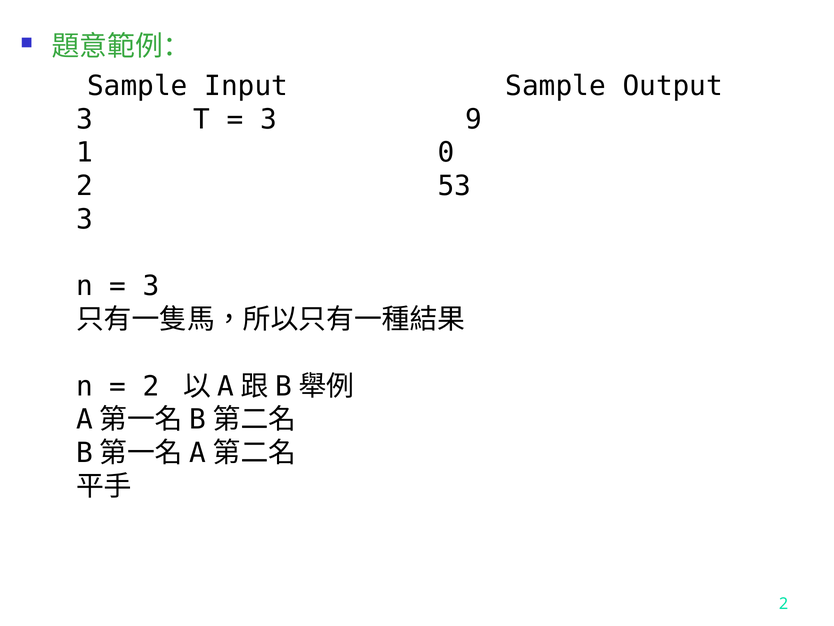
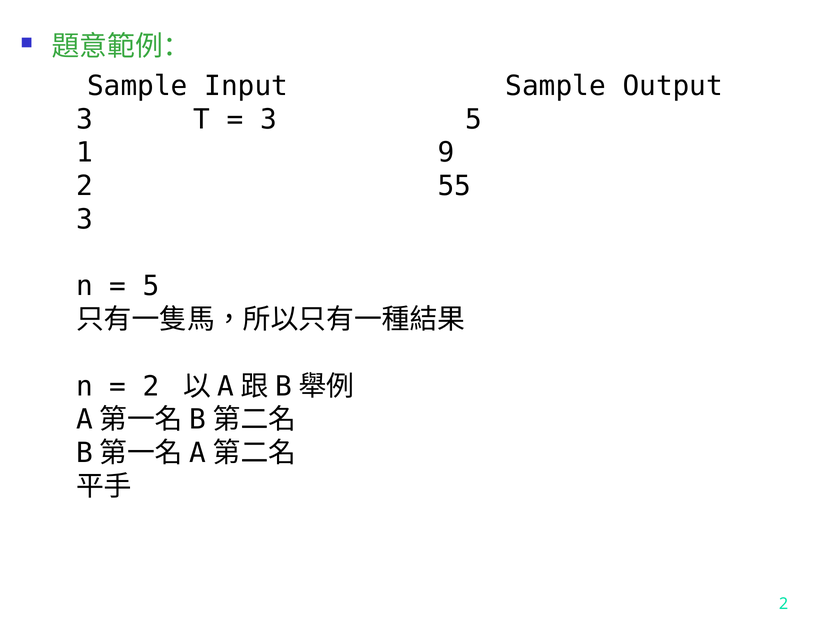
3 9: 9 -> 5
0: 0 -> 9
53: 53 -> 55
3 at (151, 286): 3 -> 5
